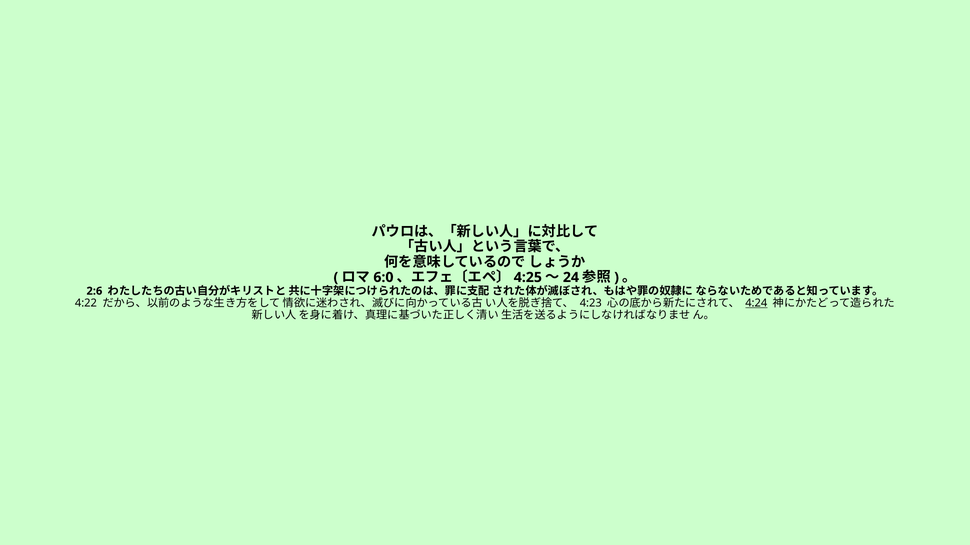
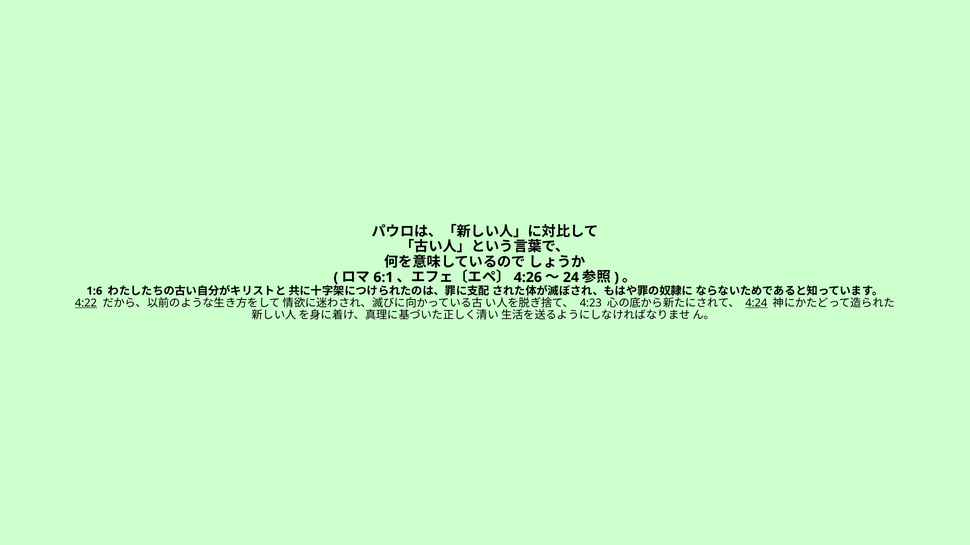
6:0: 6:0 -> 6:1
4:25: 4:25 -> 4:26
2:6: 2:6 -> 1:6
4:22 underline: none -> present
